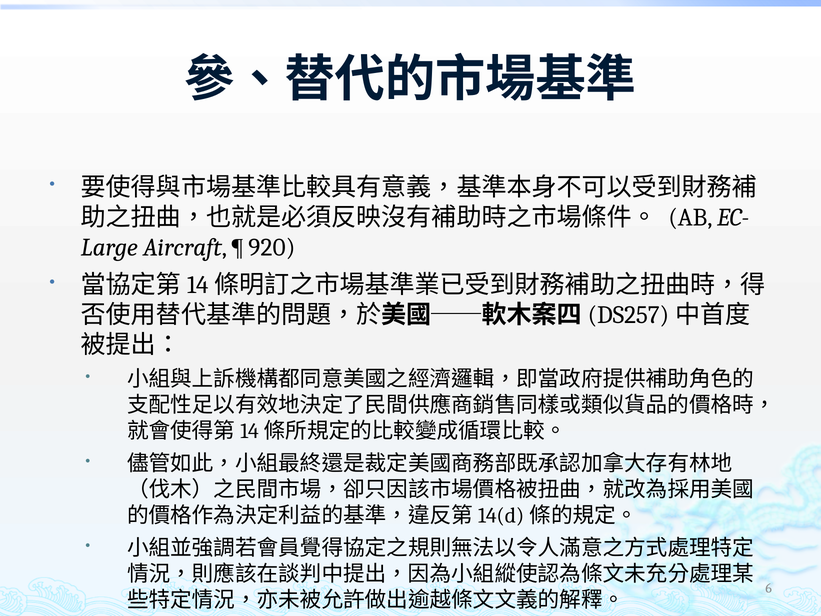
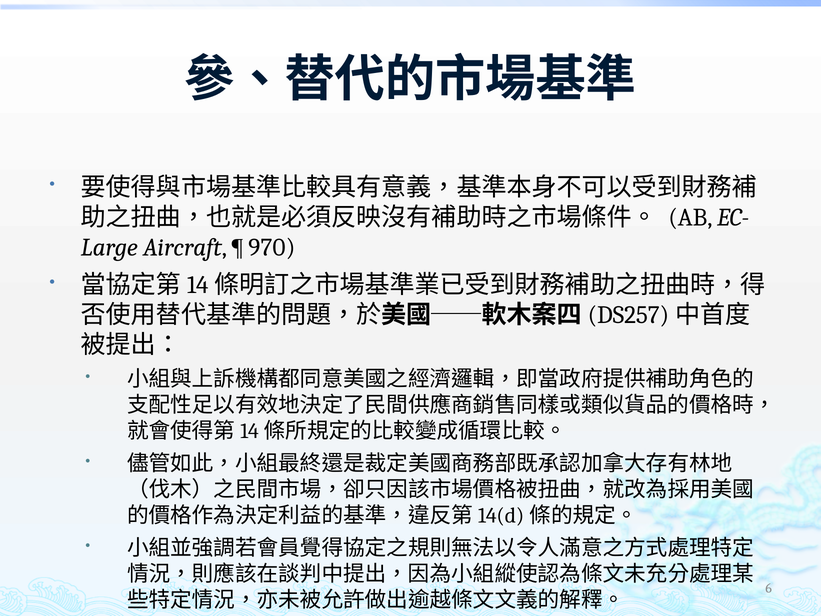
920: 920 -> 970
